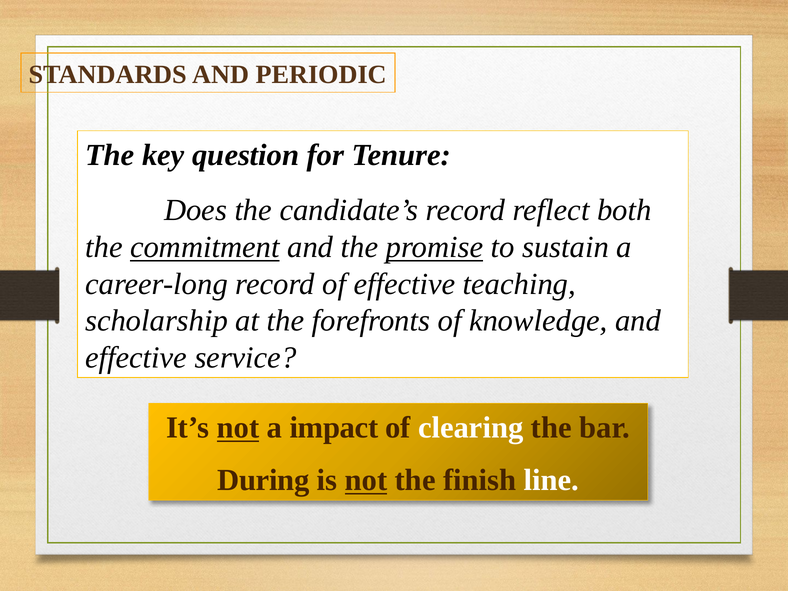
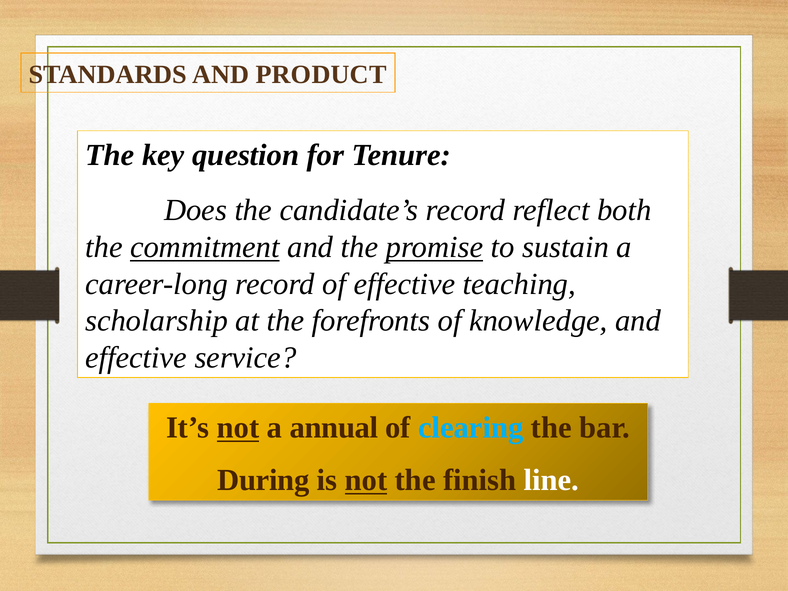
PERIODIC: PERIODIC -> PRODUCT
impact: impact -> annual
clearing colour: white -> light blue
